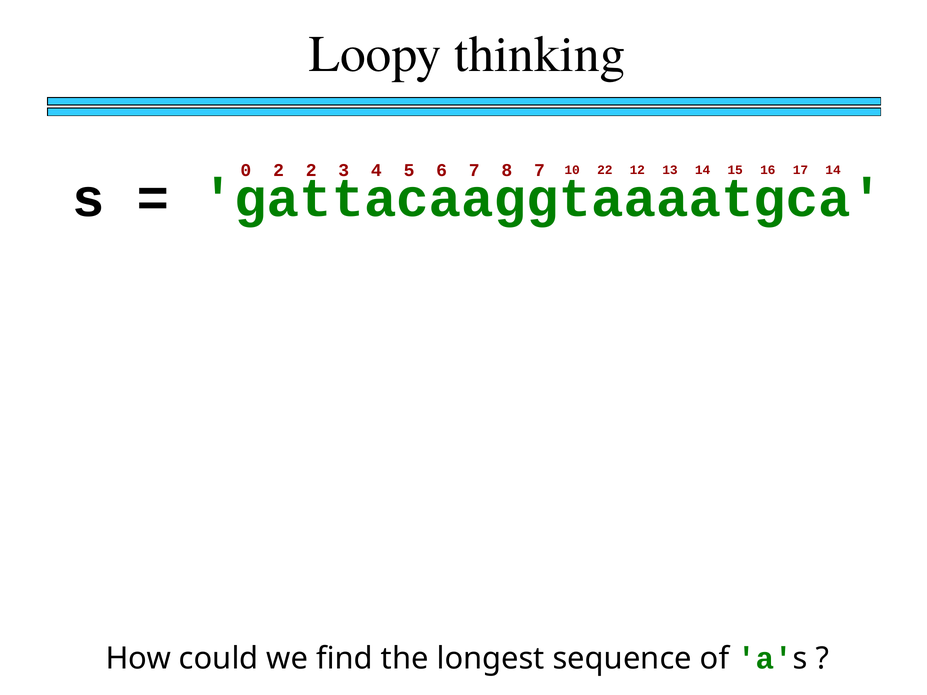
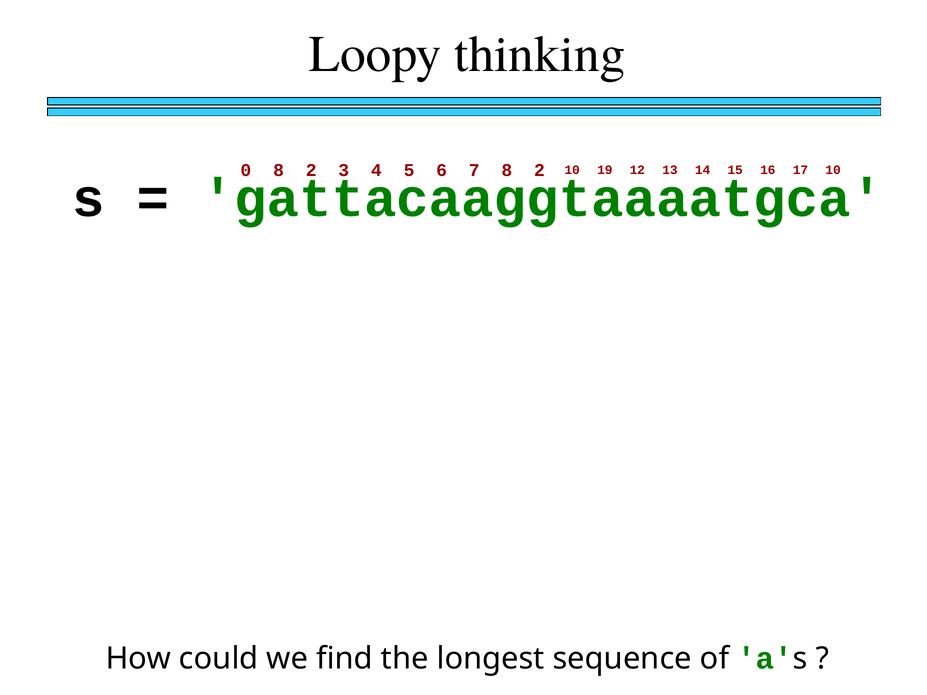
0 2: 2 -> 8
7 8 7: 7 -> 2
22: 22 -> 19
17 14: 14 -> 10
